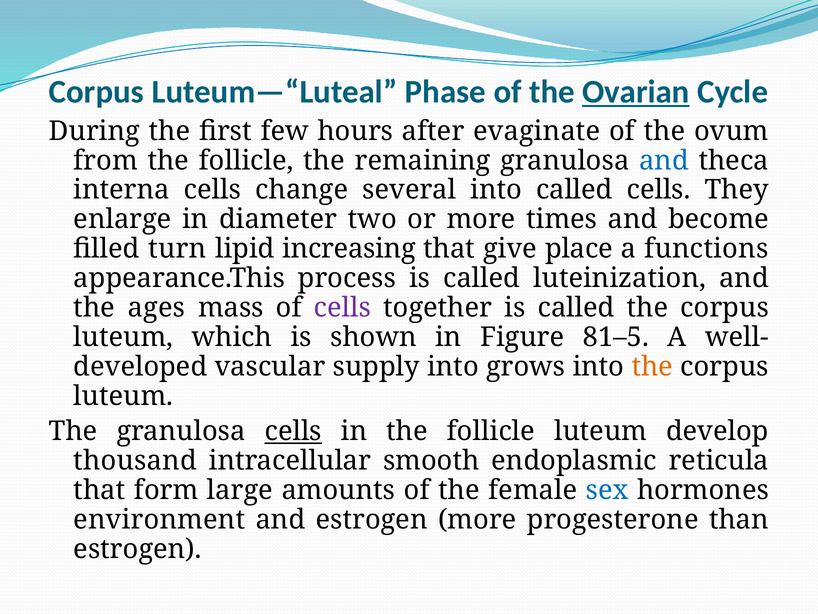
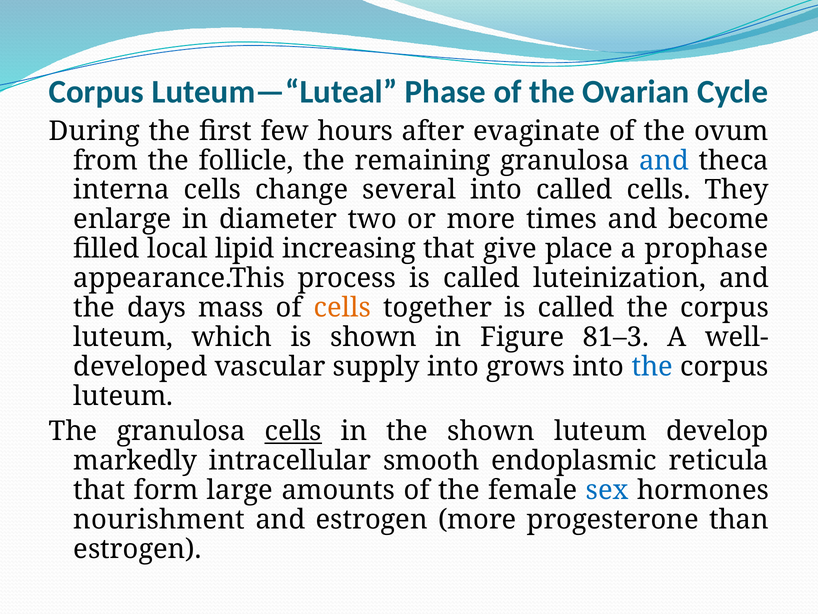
Ovarian underline: present -> none
turn: turn -> local
functions: functions -> prophase
ages: ages -> days
cells at (343, 308) colour: purple -> orange
81–5: 81–5 -> 81–3
the at (652, 366) colour: orange -> blue
in the follicle: follicle -> shown
thousand: thousand -> markedly
environment: environment -> nourishment
